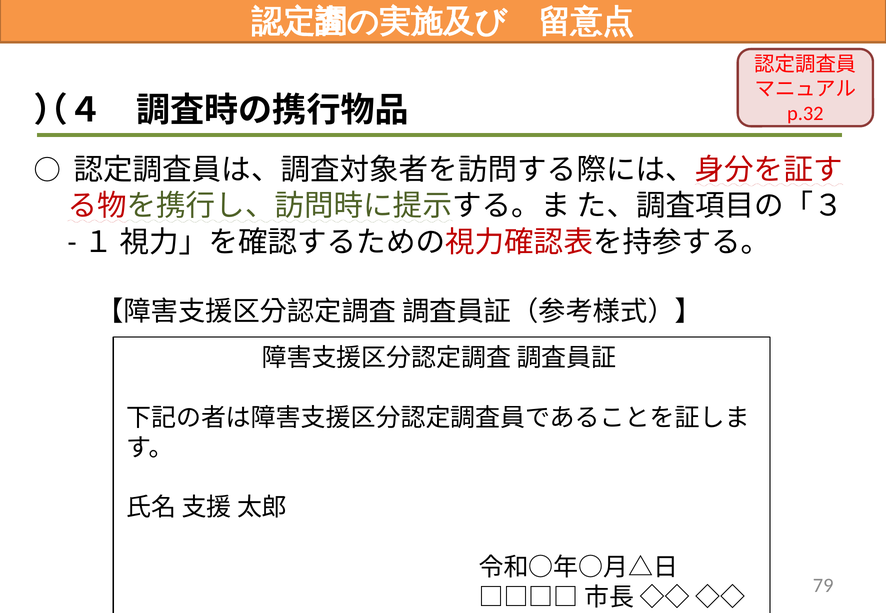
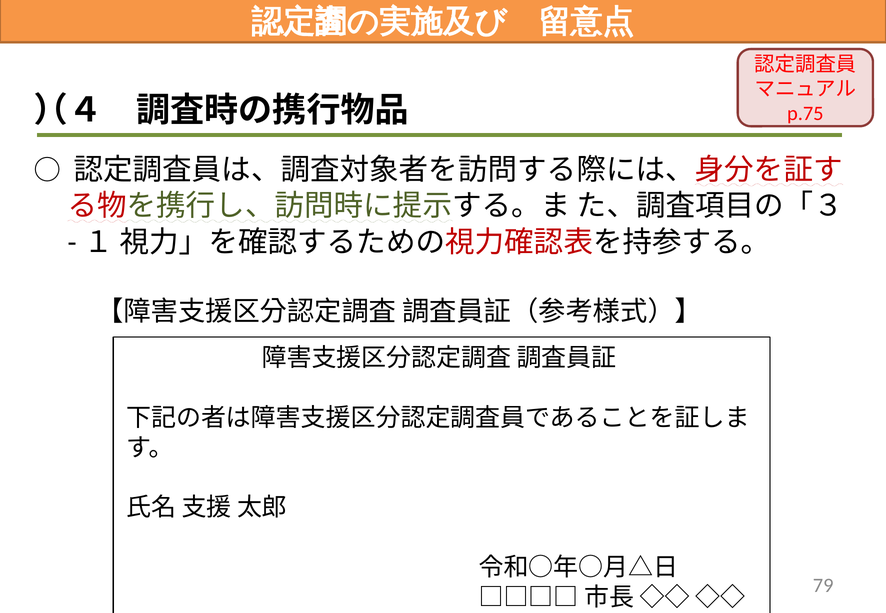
p.32: p.32 -> p.75
